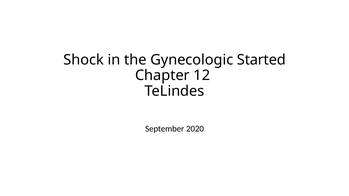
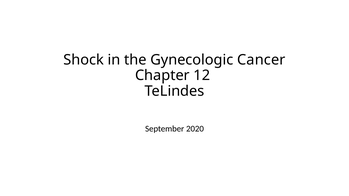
Started: Started -> Cancer
